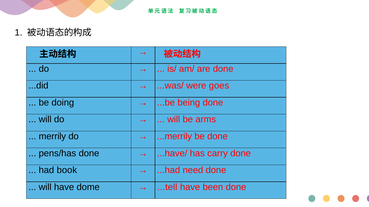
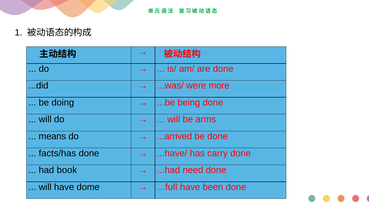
goes: goes -> more
merrily: merrily -> means
...merrily: ...merrily -> ...arrived
pens/has: pens/has -> facts/has
...tell: ...tell -> ...full
